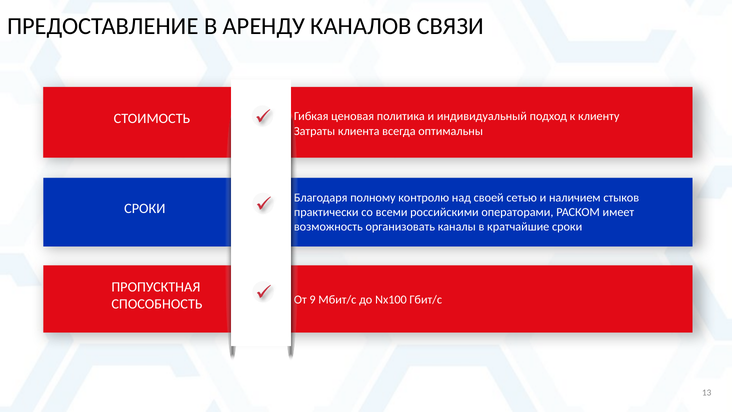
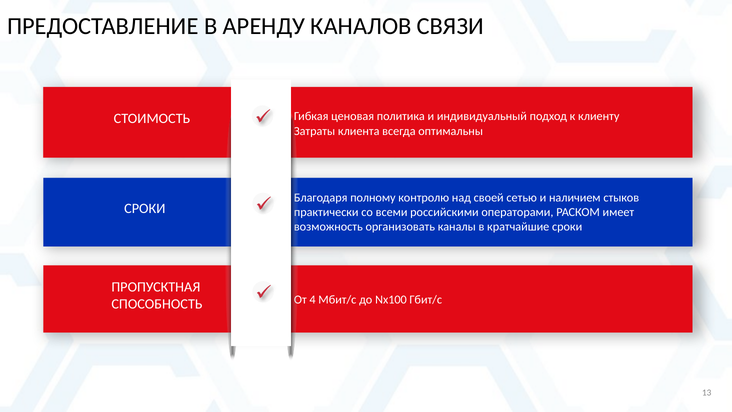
9: 9 -> 4
